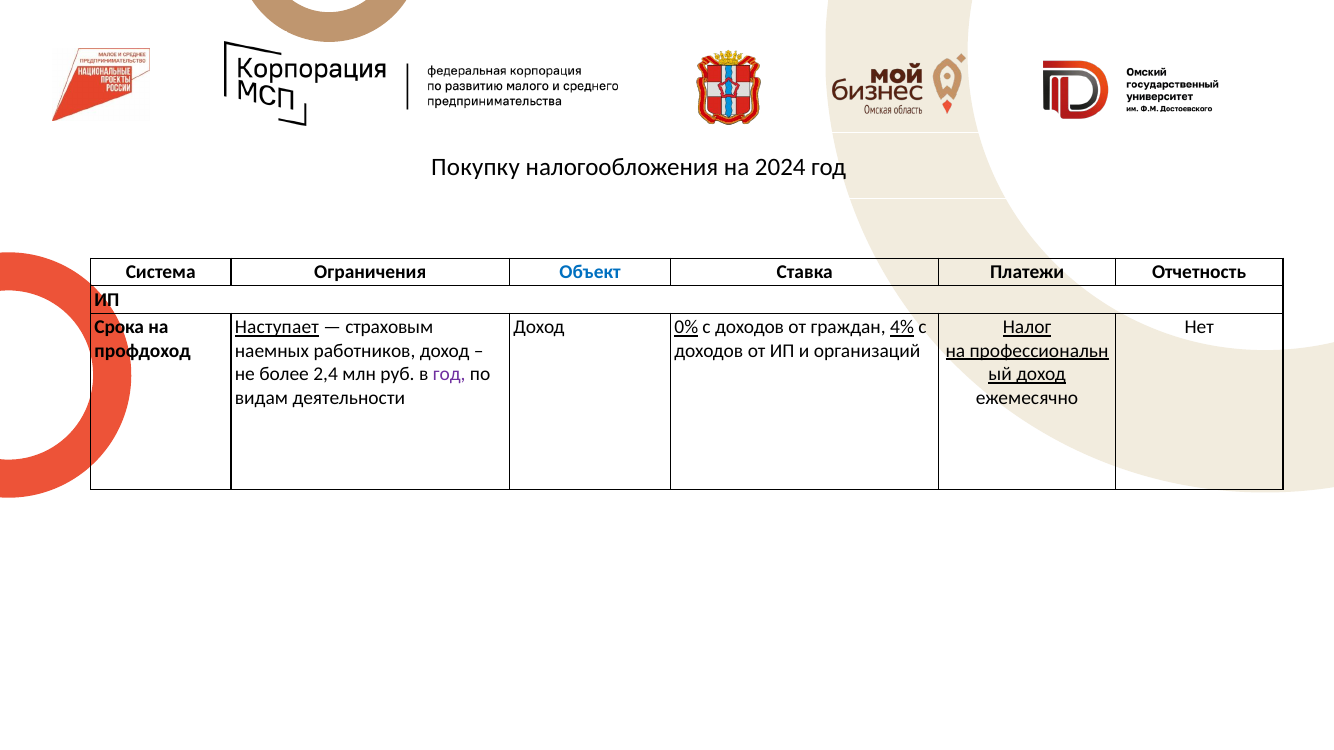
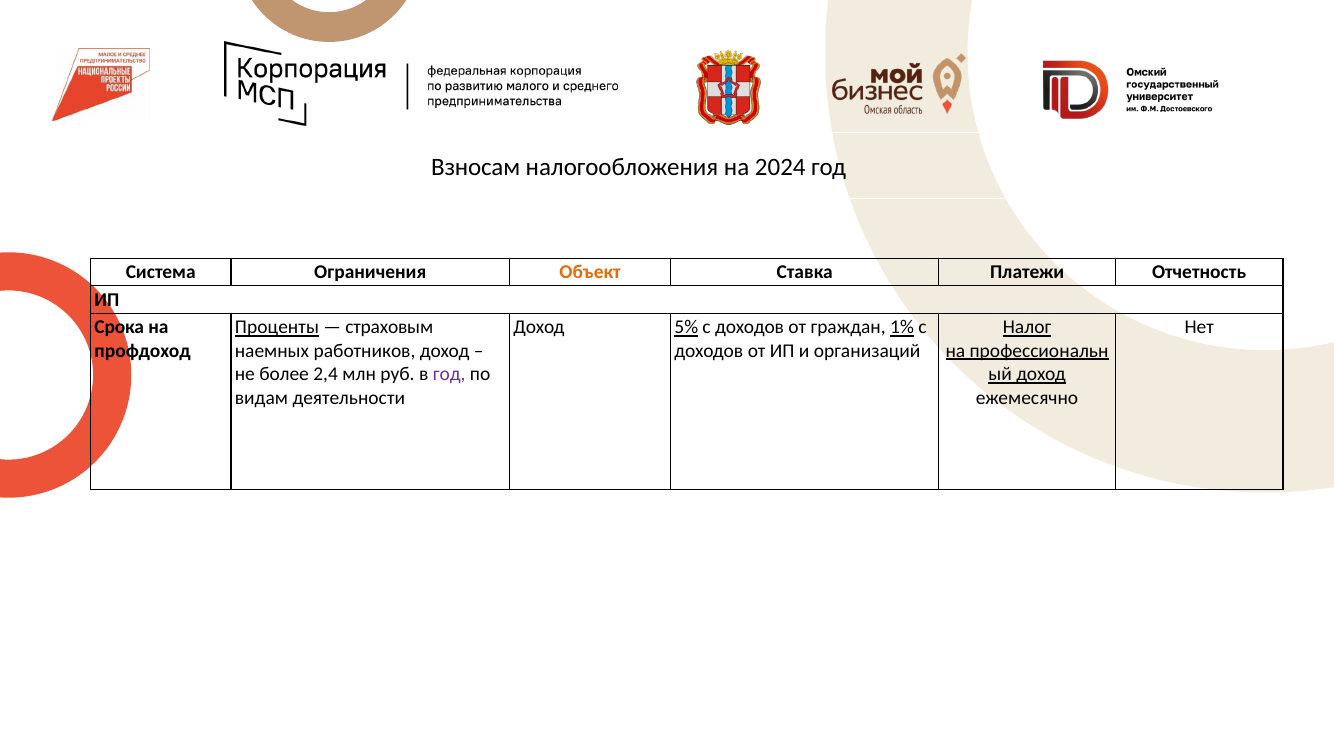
Покупку: Покупку -> Взносам
Объект colour: blue -> orange
Наступает: Наступает -> Проценты
0%: 0% -> 5%
4%: 4% -> 1%
